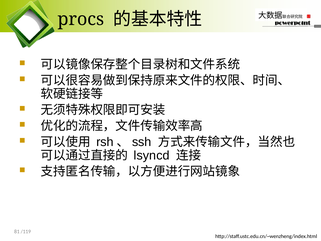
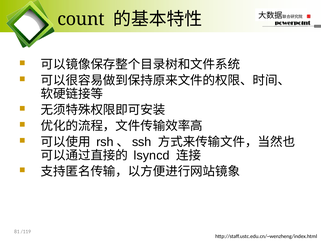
procs: procs -> count
